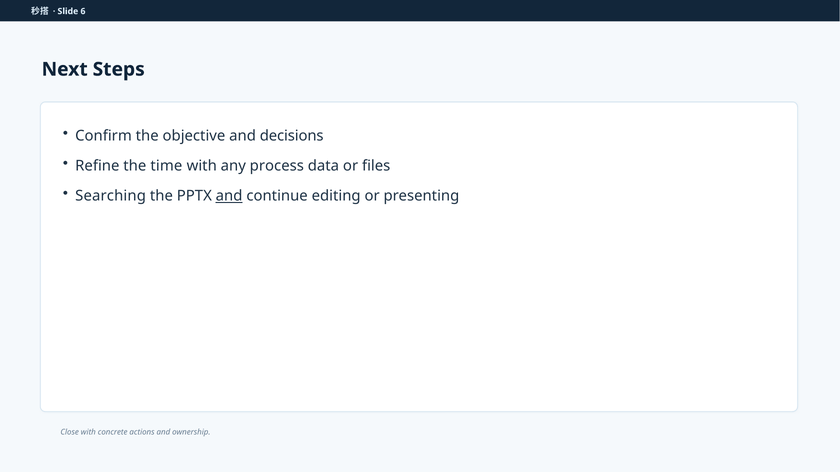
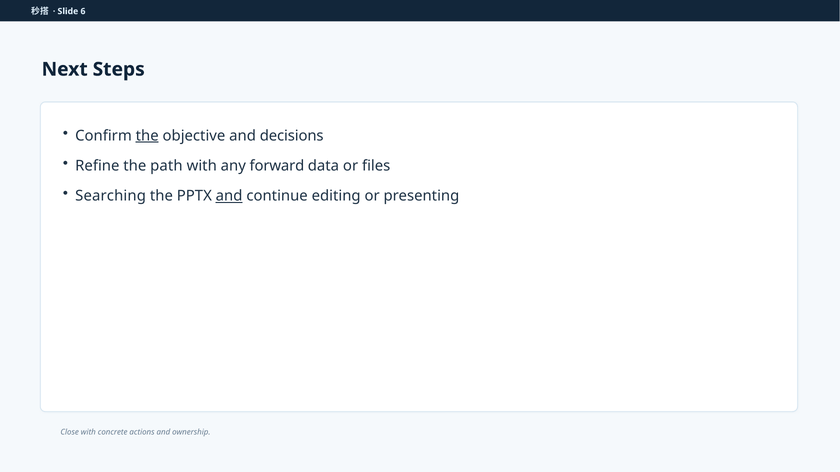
the at (147, 136) underline: none -> present
time: time -> path
process: process -> forward
